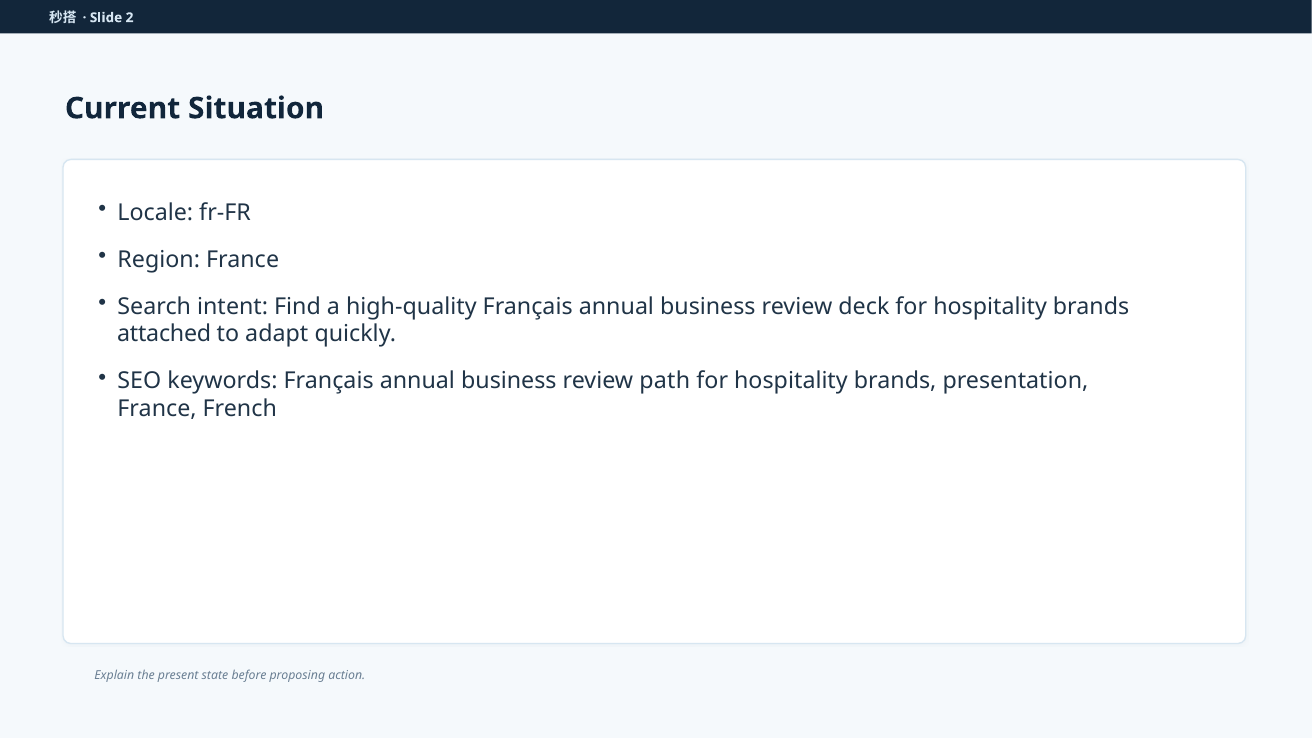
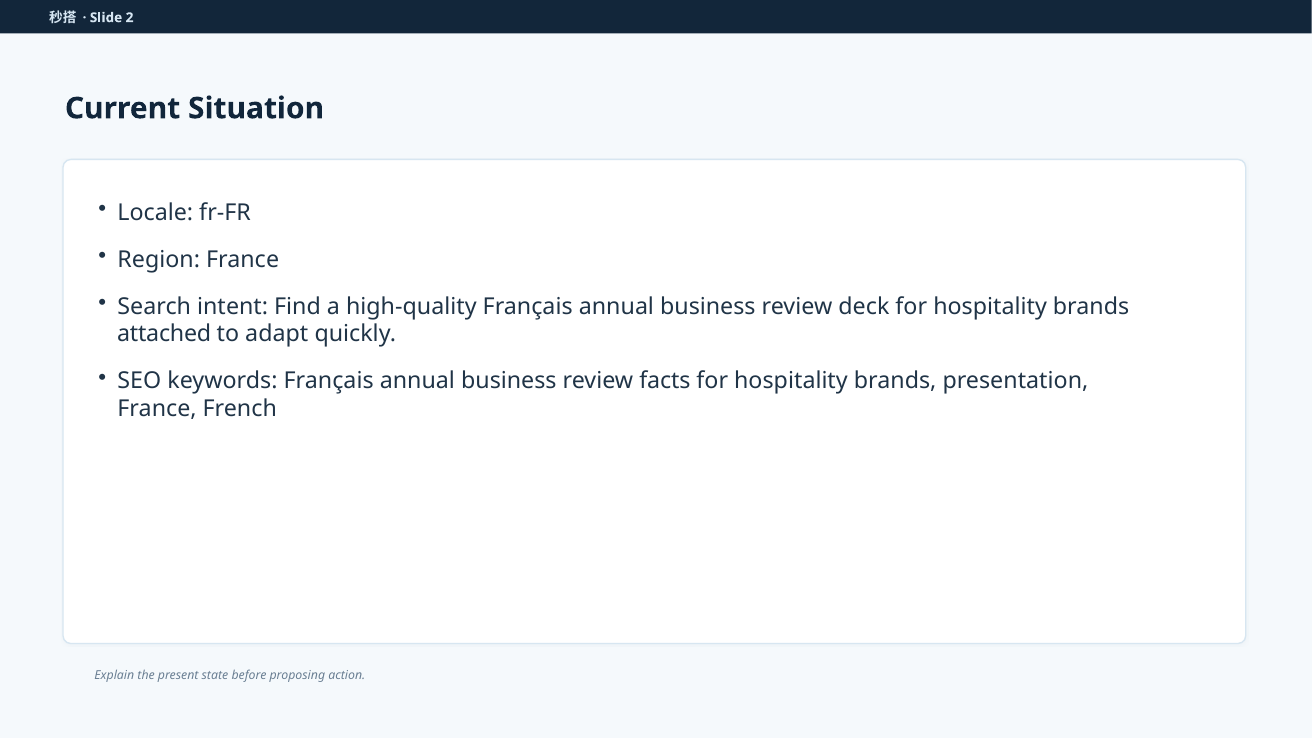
path: path -> facts
